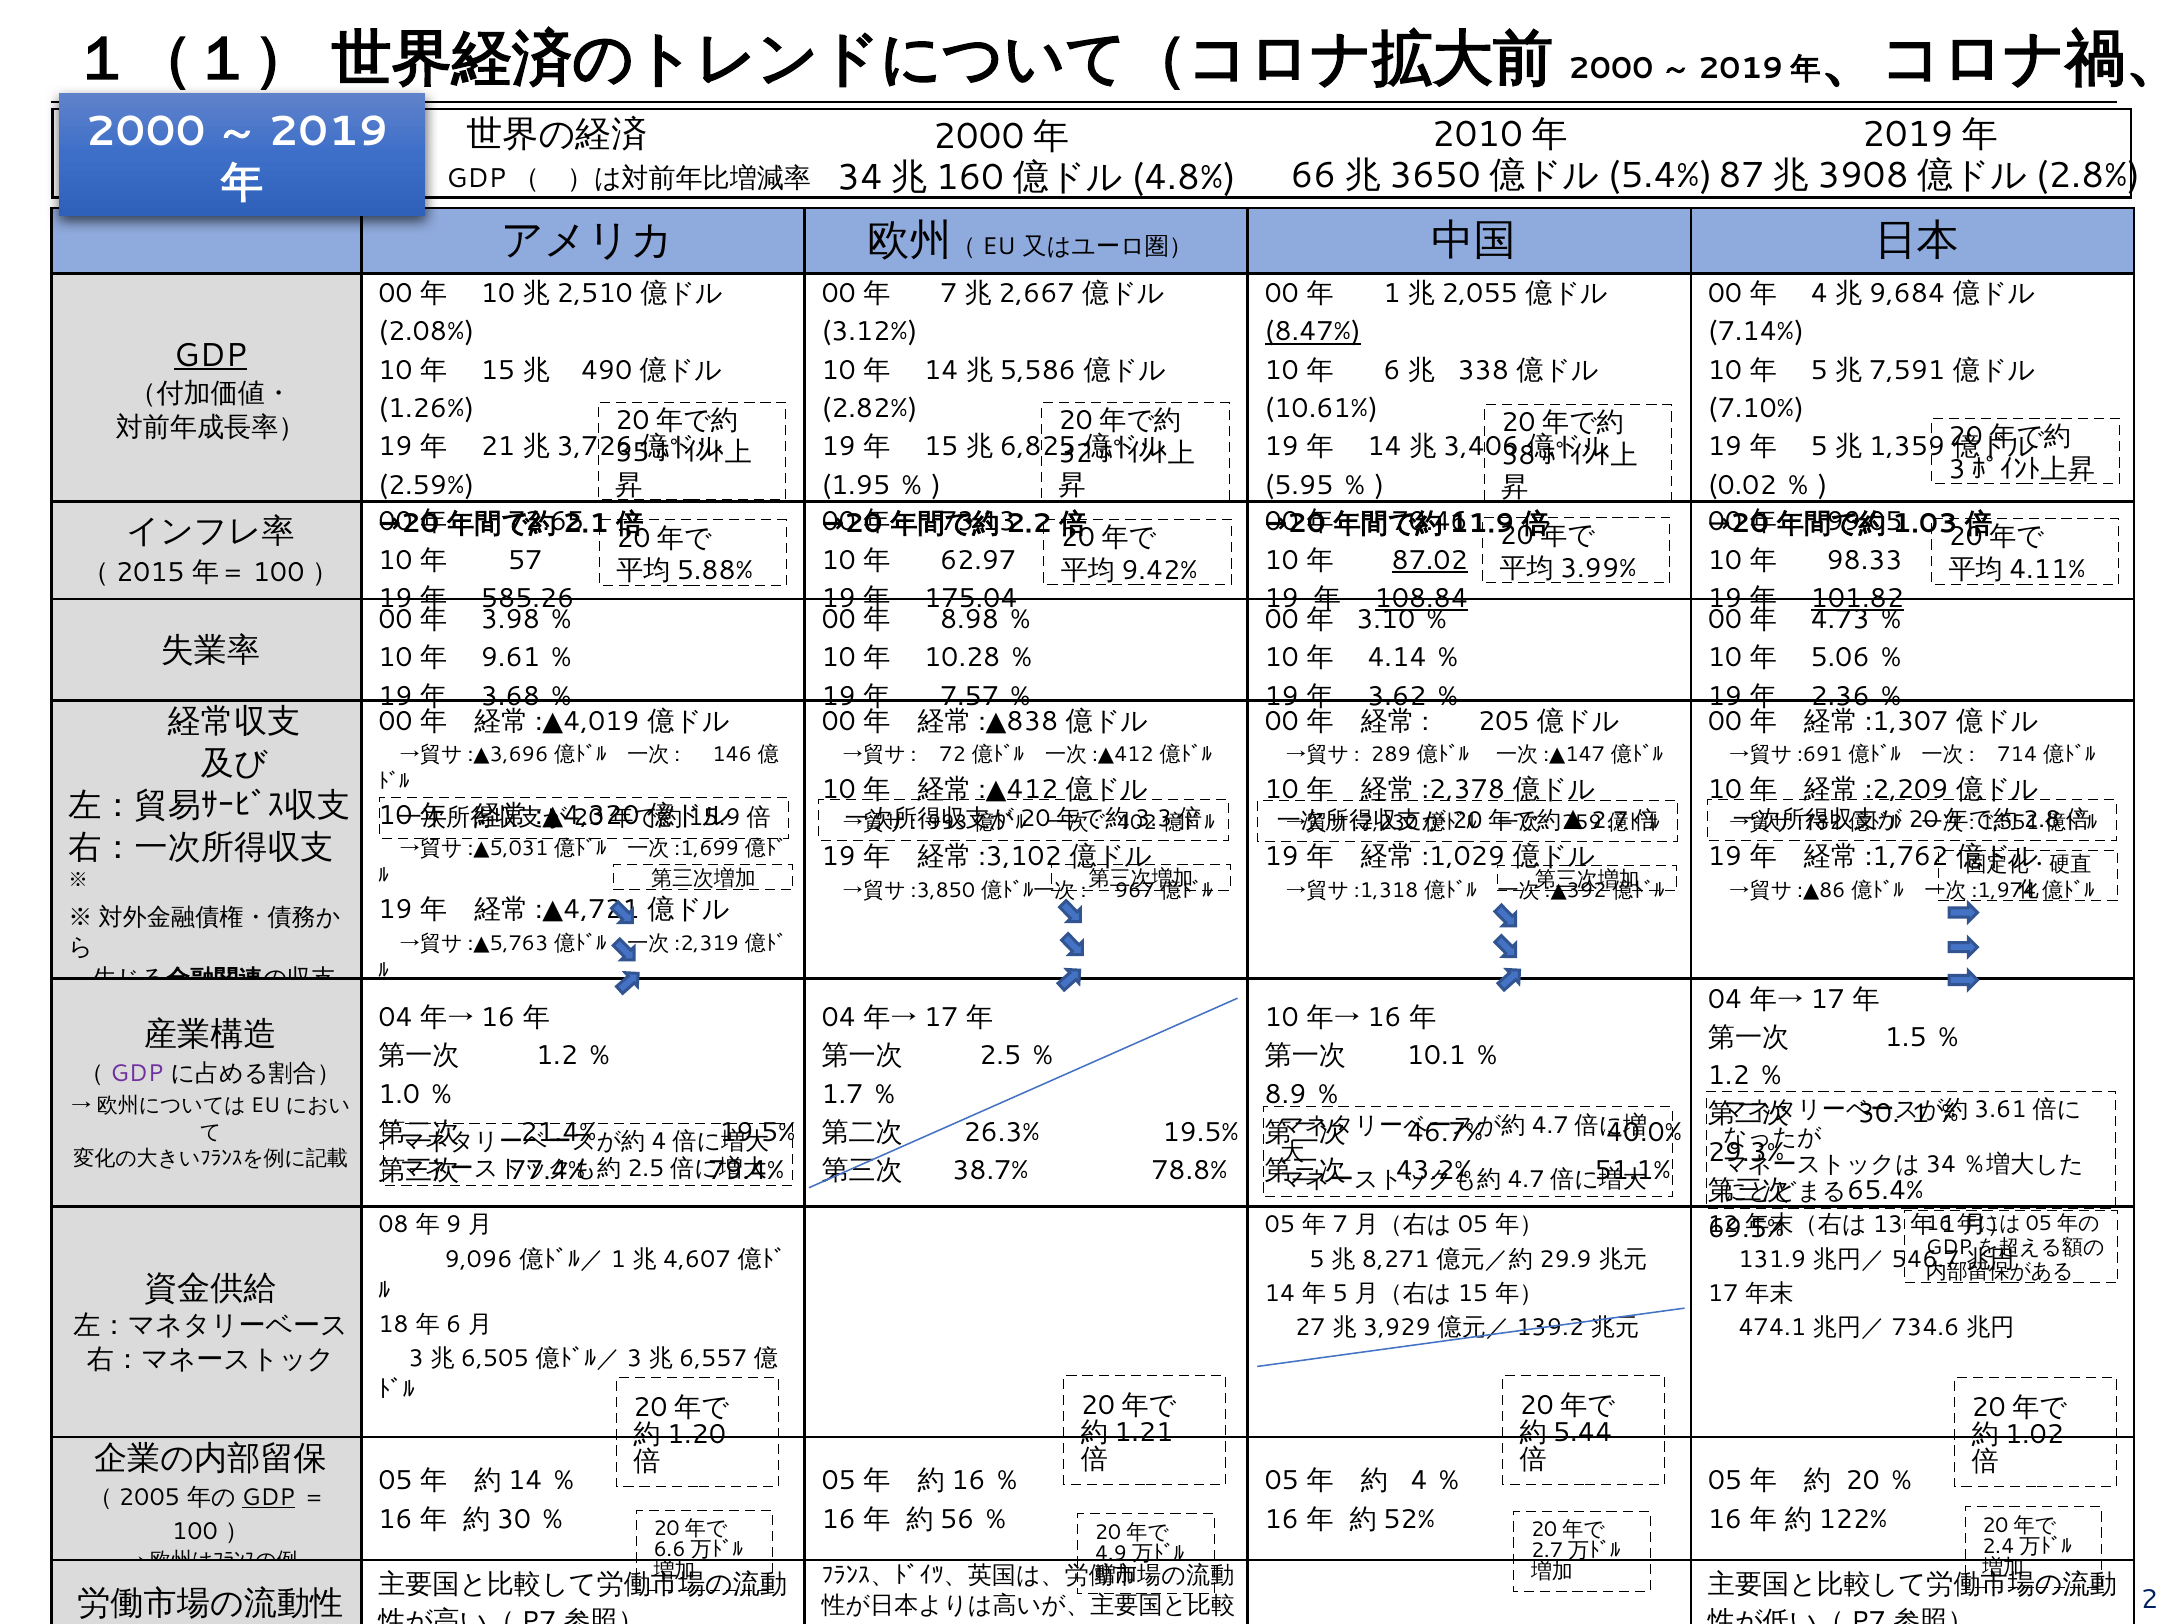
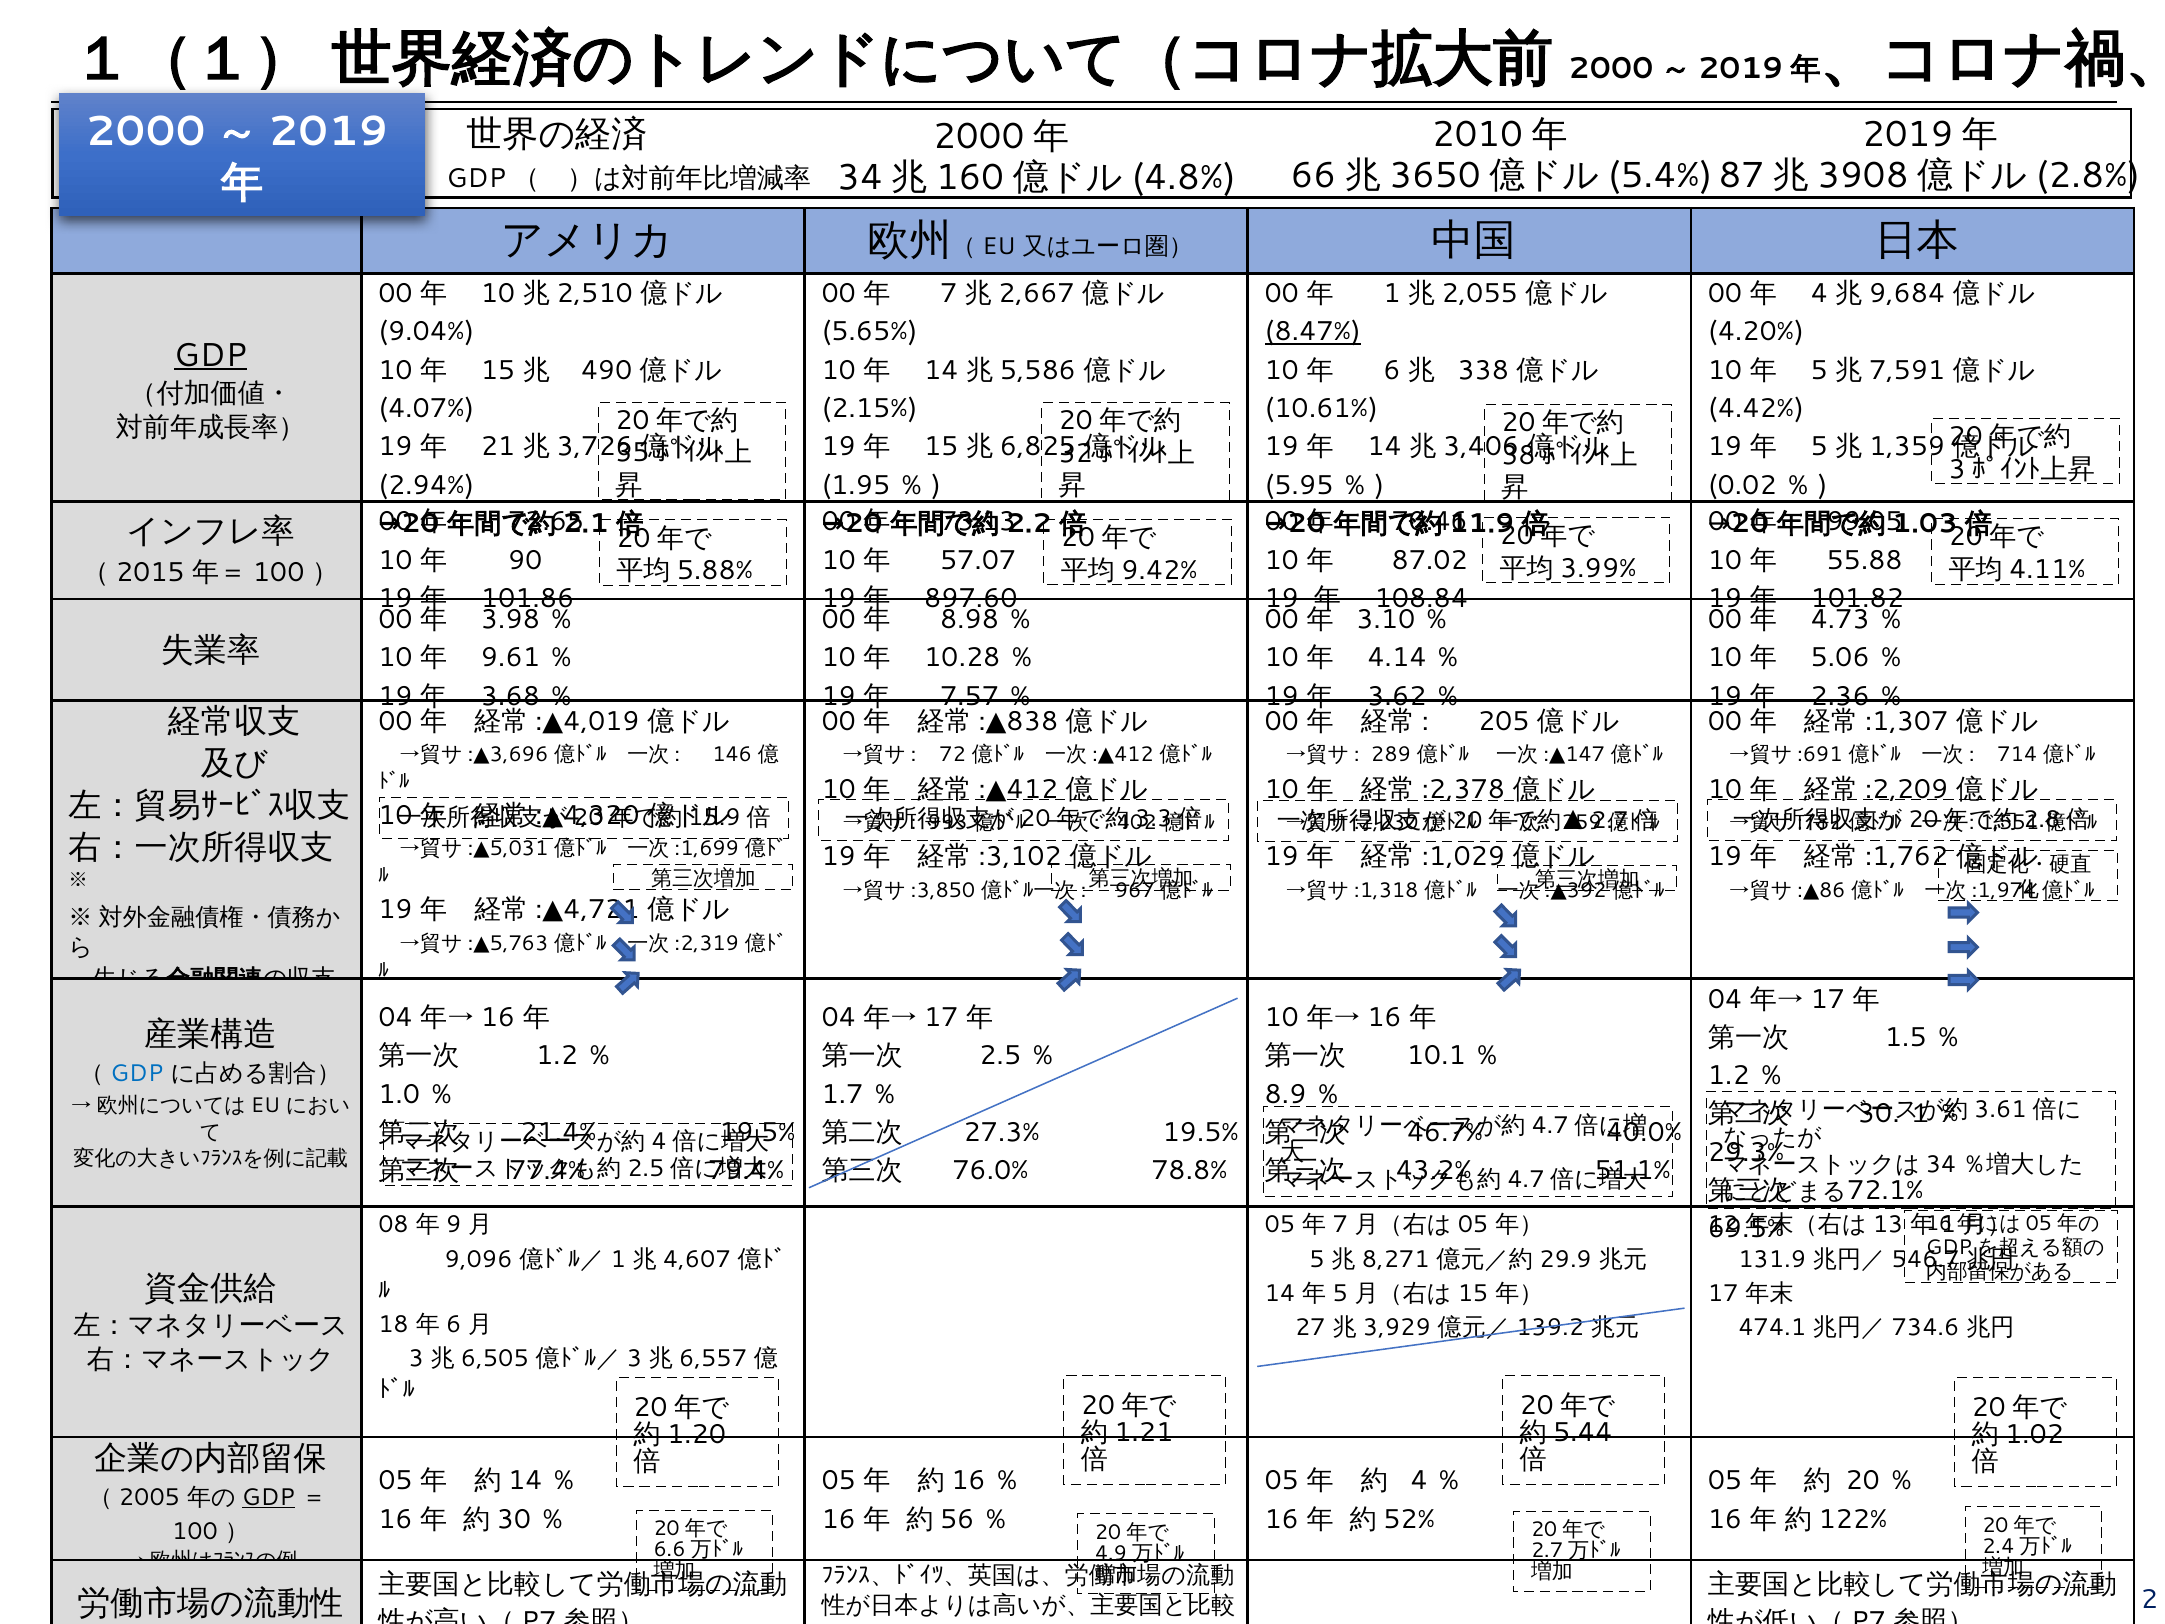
2.08%: 2.08% -> 9.04%
3.12%: 3.12% -> 5.65%
7.14%: 7.14% -> 4.20%
1.26%: 1.26% -> 4.07%
2.82%: 2.82% -> 2.15%
7.10%: 7.10% -> 4.42%
2.59%: 2.59% -> 2.94%
57: 57 -> 90
62.97: 62.97 -> 57.07
87.02 underline: present -> none
98.33: 98.33 -> 55.88
585.26: 585.26 -> 101.86
175.04: 175.04 -> 897.60
108.84 underline: present -> none
101.82 underline: present -> none
GDP at (137, 1073) colour: purple -> blue
26.3%: 26.3% -> 27.3%
38.7%: 38.7% -> 76.0%
65.4%: 65.4% -> 72.1%
